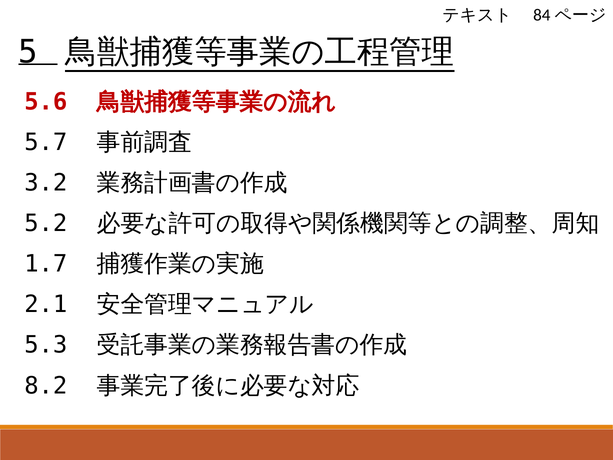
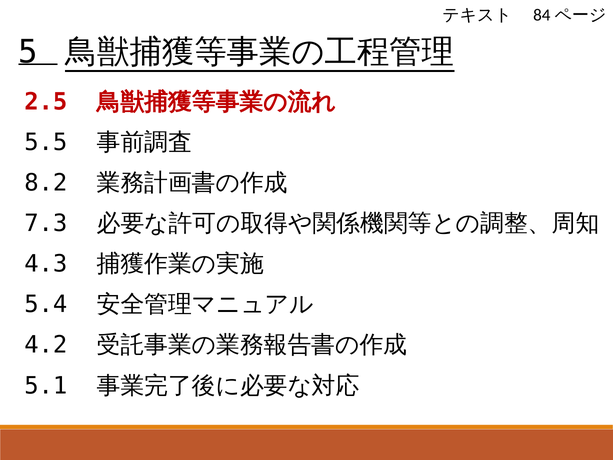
5.6: 5.6 -> 2.5
5.7: 5.7 -> 5.5
3.2: 3.2 -> 8.2
5.2: 5.2 -> 7.3
1.7: 1.7 -> 4.3
2.1: 2.1 -> 5.4
5.3: 5.3 -> 4.2
8.2: 8.2 -> 5.1
